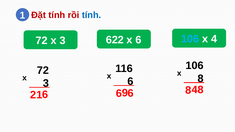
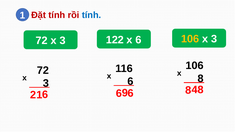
622: 622 -> 122
106 at (190, 39) colour: light blue -> yellow
4 at (214, 39): 4 -> 3
